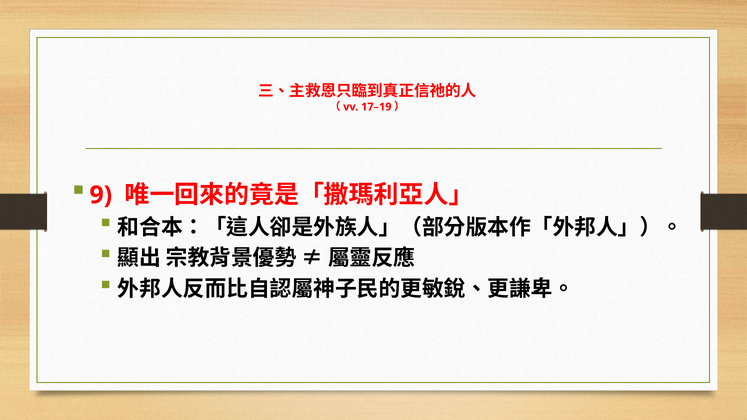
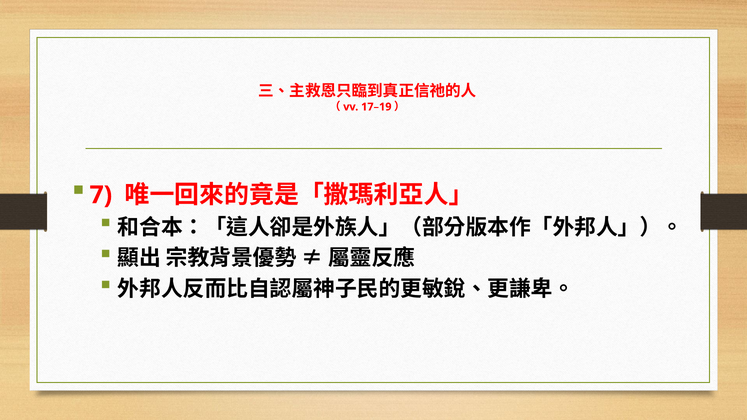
9: 9 -> 7
